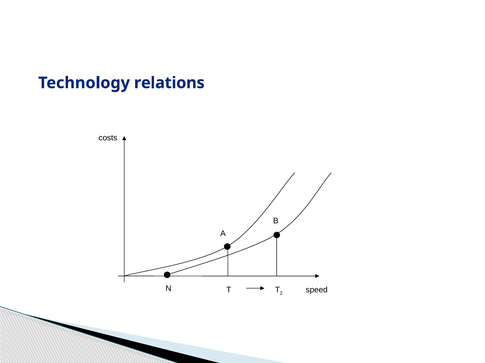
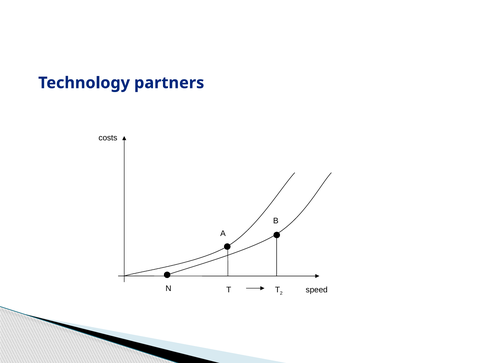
relations: relations -> partners
